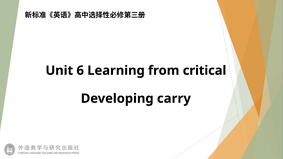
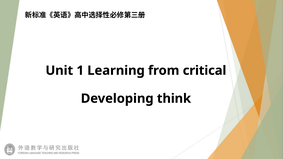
6: 6 -> 1
carry: carry -> think
